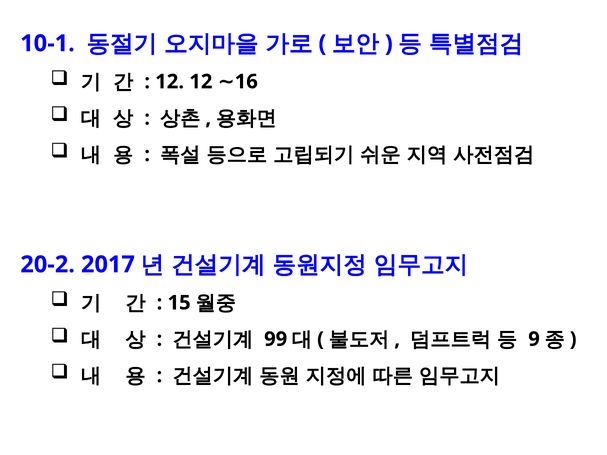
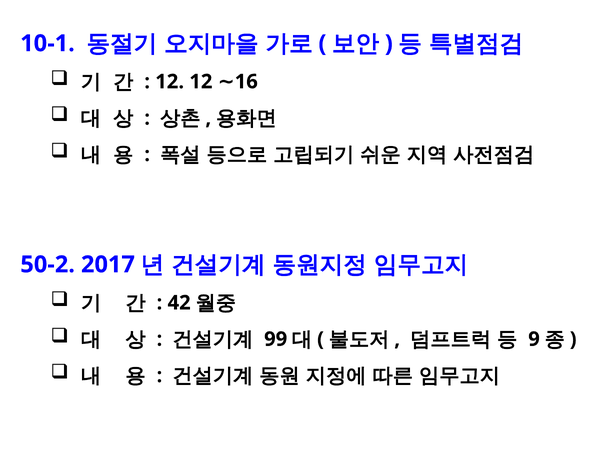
20-2: 20-2 -> 50-2
15: 15 -> 42
